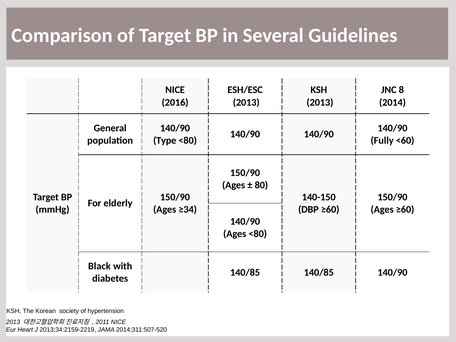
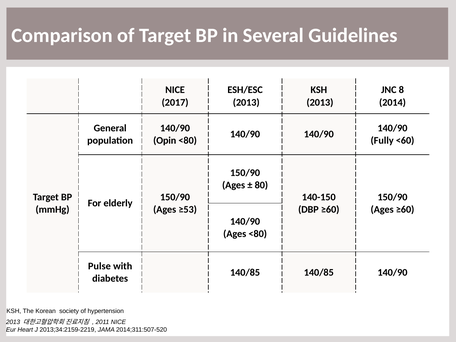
2016: 2016 -> 2017
Type: Type -> Opin
≥34: ≥34 -> ≥53
Black: Black -> Pulse
